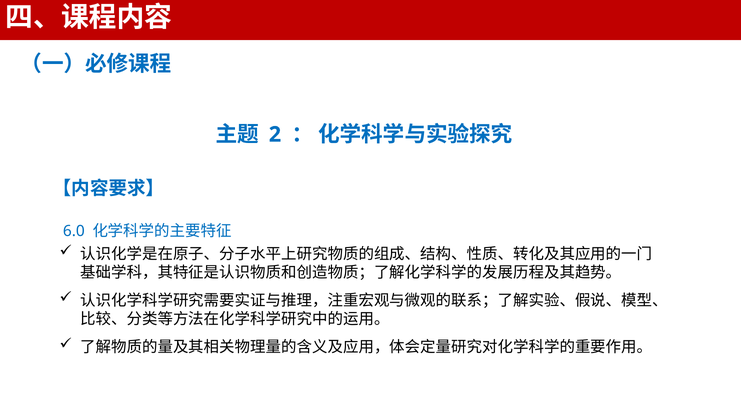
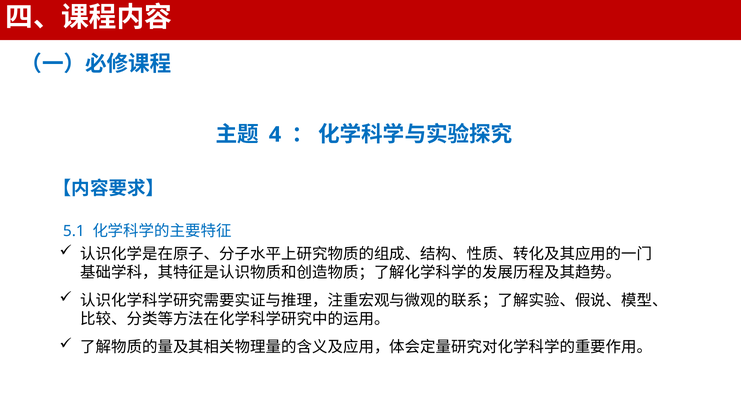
2: 2 -> 4
6.0: 6.0 -> 5.1
